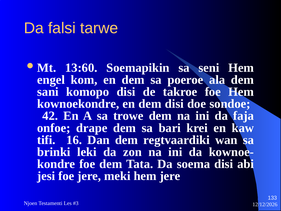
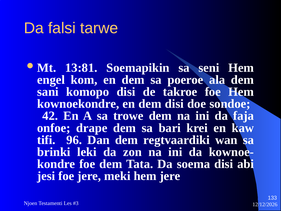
13:60: 13:60 -> 13:81
16: 16 -> 96
